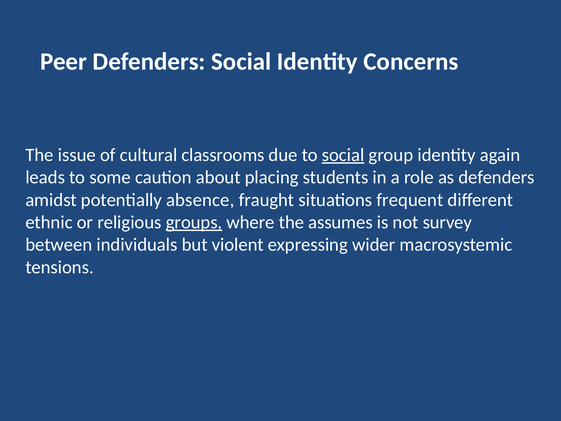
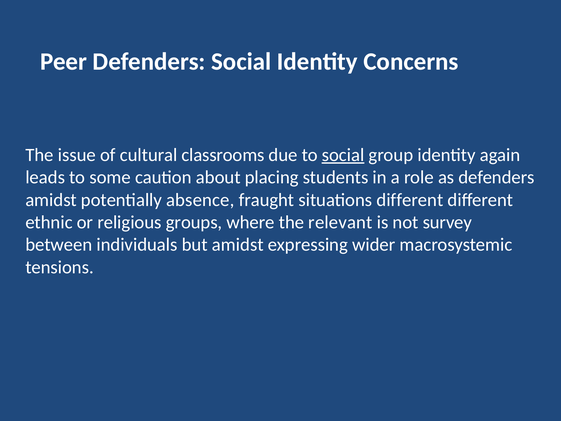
situations frequent: frequent -> different
groups underline: present -> none
assumes: assumes -> relevant
but violent: violent -> amidst
